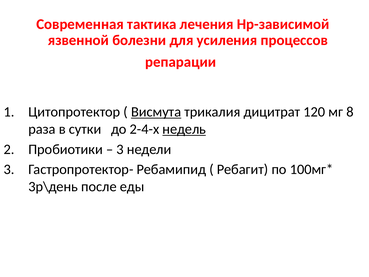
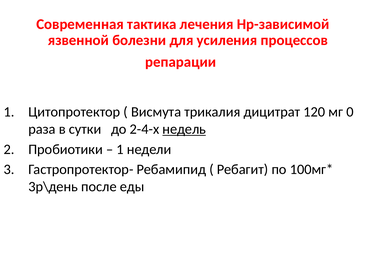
Висмута underline: present -> none
8: 8 -> 0
3 at (120, 149): 3 -> 1
